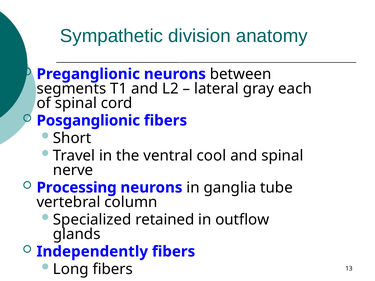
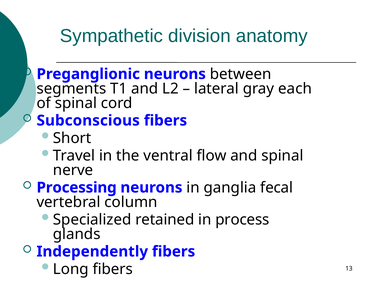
Posganglionic: Posganglionic -> Subconscious
cool: cool -> flow
tube: tube -> fecal
outflow: outflow -> process
